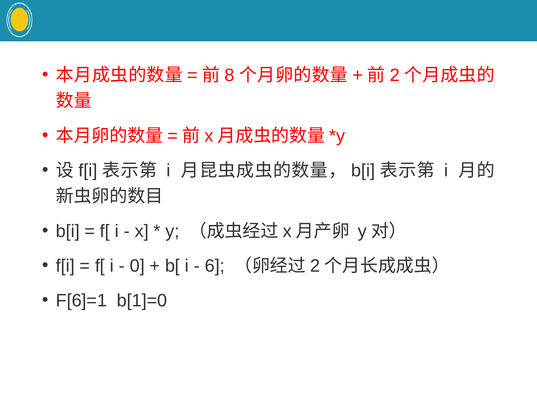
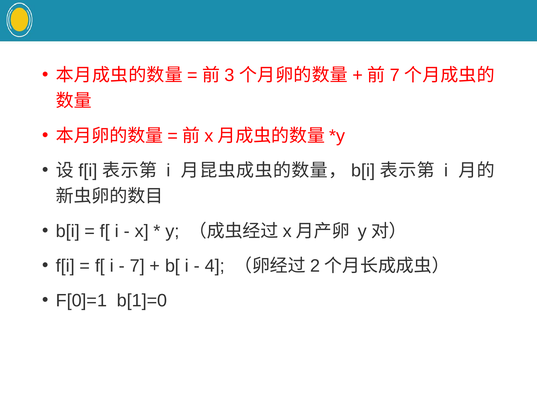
8: 8 -> 3
2 at (395, 75): 2 -> 7
0 at (137, 266): 0 -> 7
6: 6 -> 4
F[6]=1: F[6]=1 -> F[0]=1
